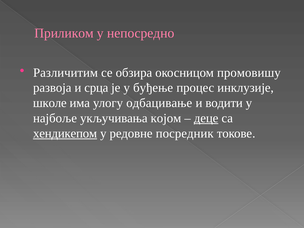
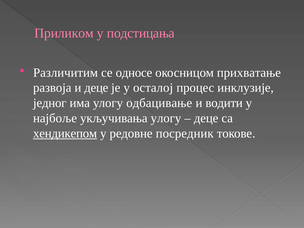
непосредно: непосредно -> подстицања
обзира: обзира -> односе
промовишу: промовишу -> прихватање
и срца: срца -> деце
буђење: буђење -> осталој
школе: школе -> једног
укључивања којом: којом -> улогу
деце at (206, 118) underline: present -> none
